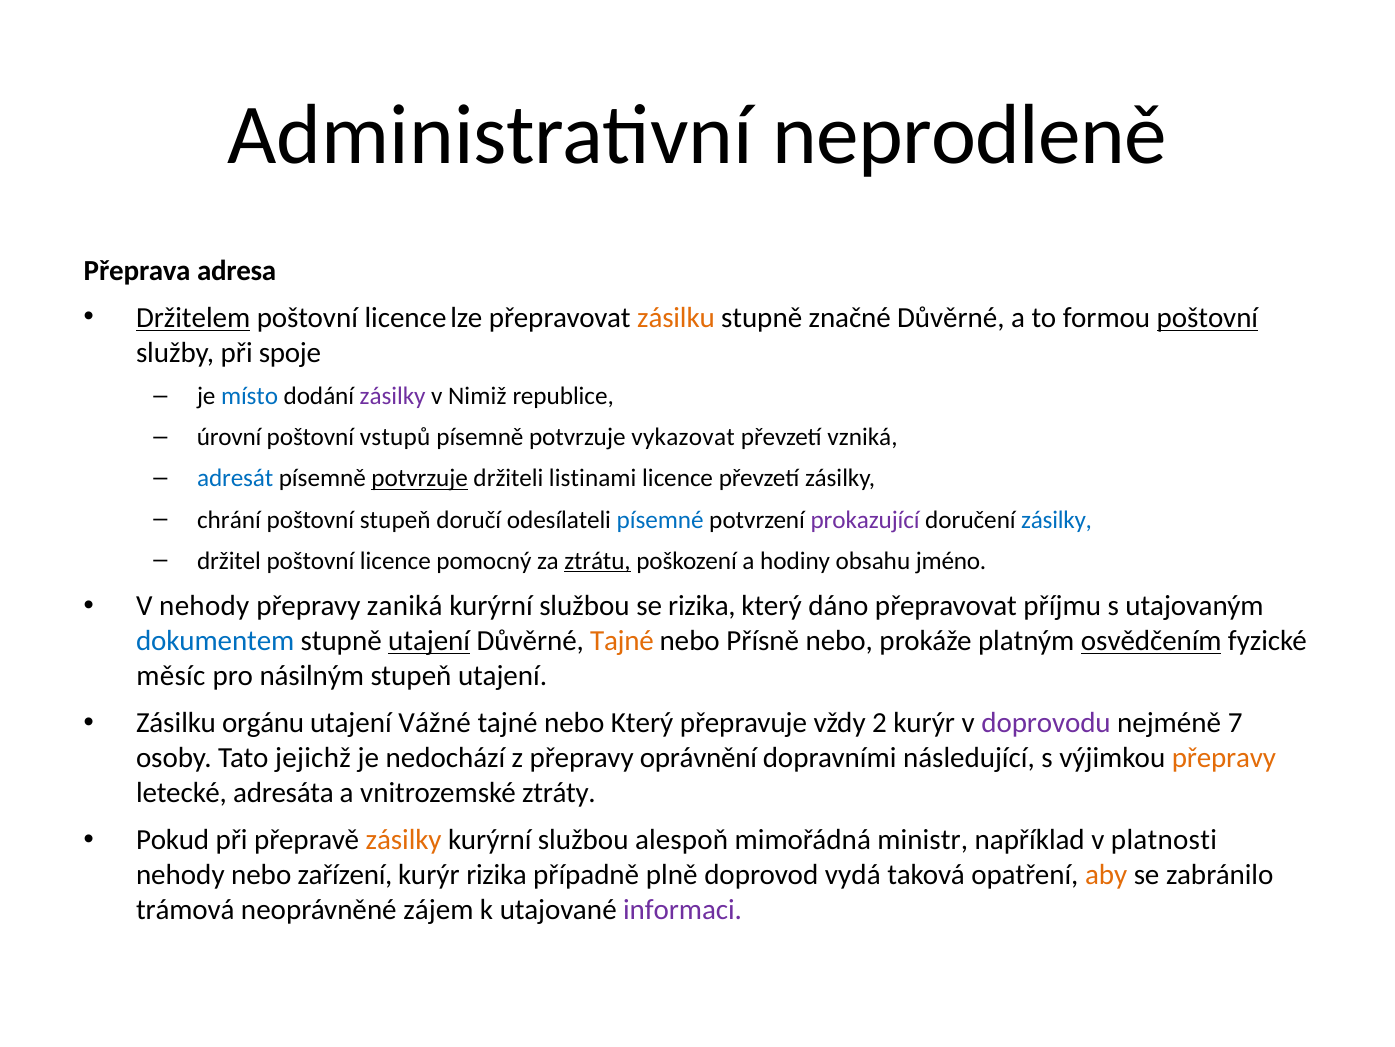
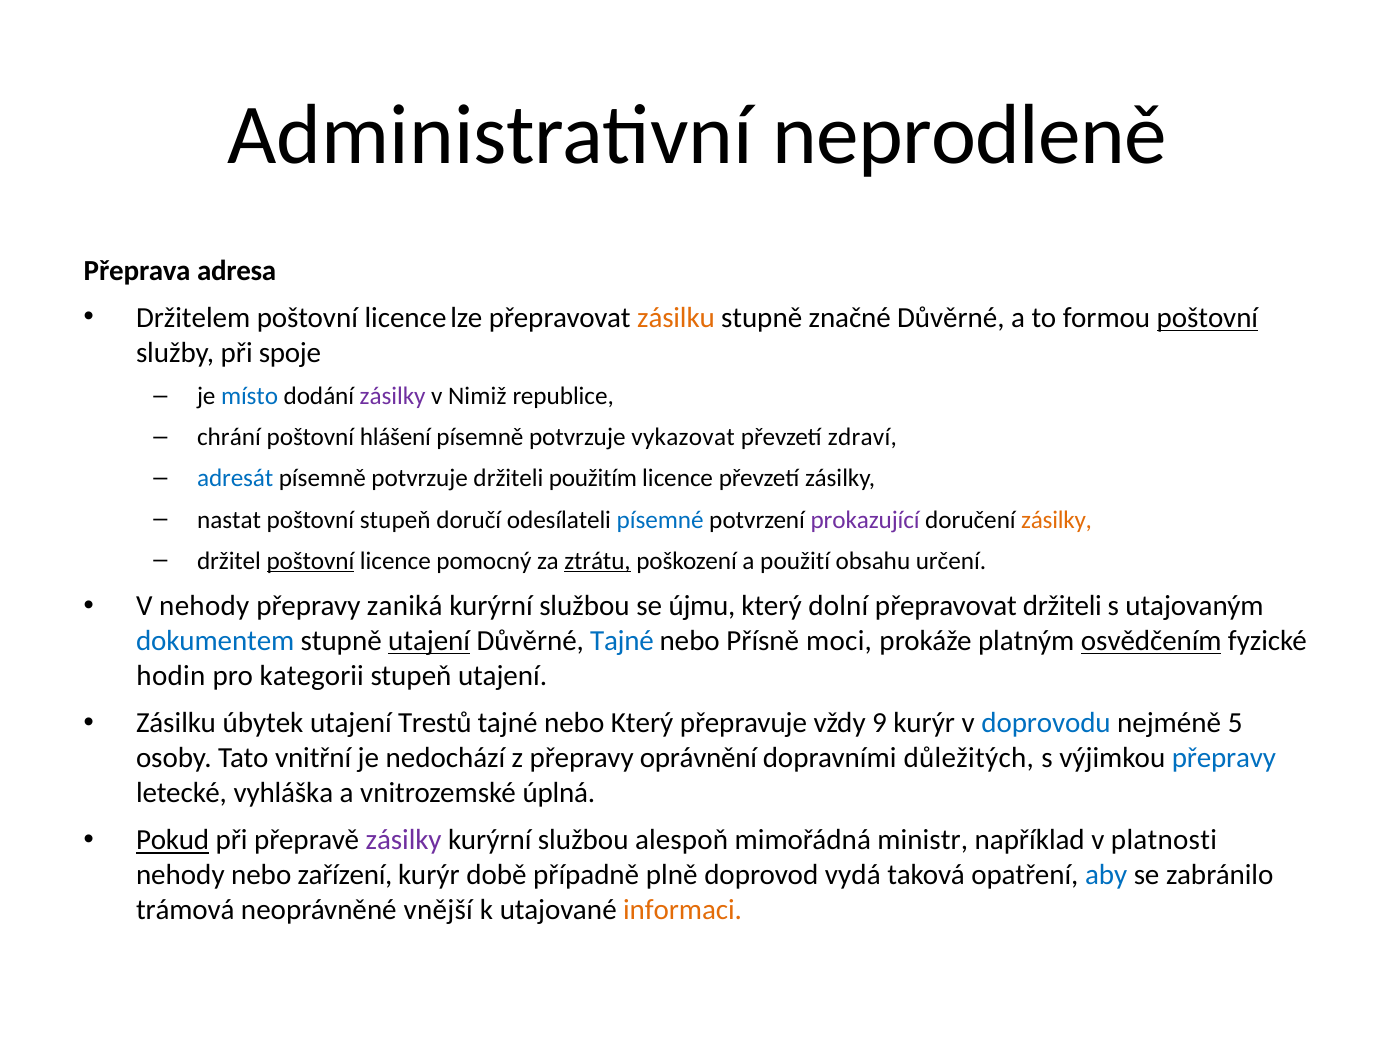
Držitelem underline: present -> none
úrovní: úrovní -> chrání
vstupů: vstupů -> hlášení
vzniká: vzniká -> zdraví
potvrzuje at (420, 478) underline: present -> none
listinami: listinami -> použitím
chrání: chrání -> nastat
zásilky at (1057, 519) colour: blue -> orange
poštovní at (310, 560) underline: none -> present
hodiny: hodiny -> použití
jméno: jméno -> určení
se rizika: rizika -> újmu
dáno: dáno -> dolní
přepravovat příjmu: příjmu -> držiteli
Tajné at (622, 641) colour: orange -> blue
Přísně nebo: nebo -> moci
měsíc: měsíc -> hodin
násilným: násilným -> kategorii
orgánu: orgánu -> úbytek
Vážné: Vážné -> Trestů
2: 2 -> 9
doprovodu colour: purple -> blue
7: 7 -> 5
jejichž: jejichž -> vnitřní
následující: následující -> důležitých
přepravy at (1224, 758) colour: orange -> blue
adresáta: adresáta -> vyhláška
ztráty: ztráty -> úplná
Pokud underline: none -> present
zásilky at (404, 840) colour: orange -> purple
kurýr rizika: rizika -> době
aby colour: orange -> blue
zájem: zájem -> vnější
informaci colour: purple -> orange
